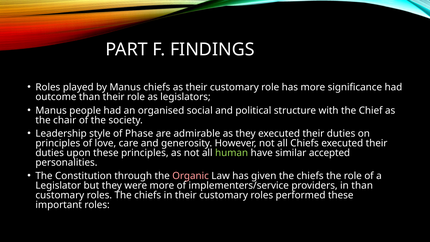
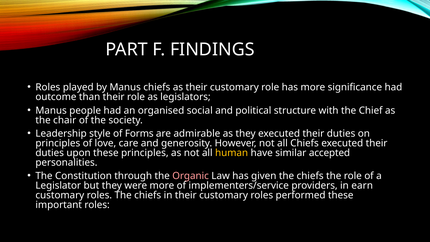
Phase: Phase -> Forms
human colour: light green -> yellow
in than: than -> earn
